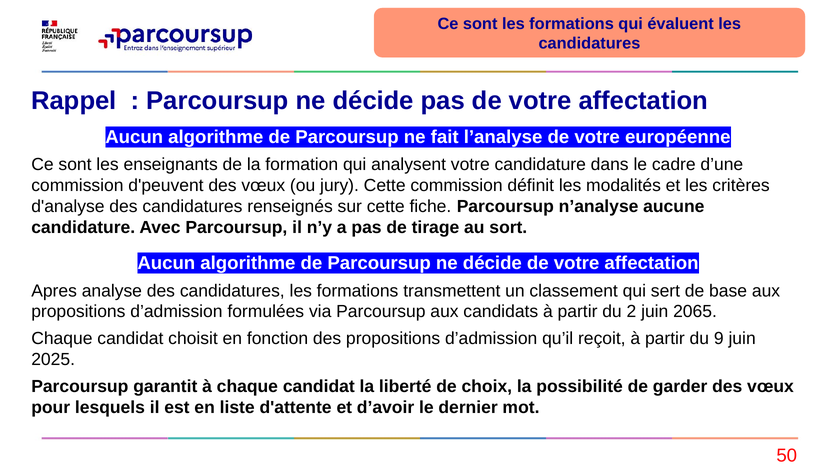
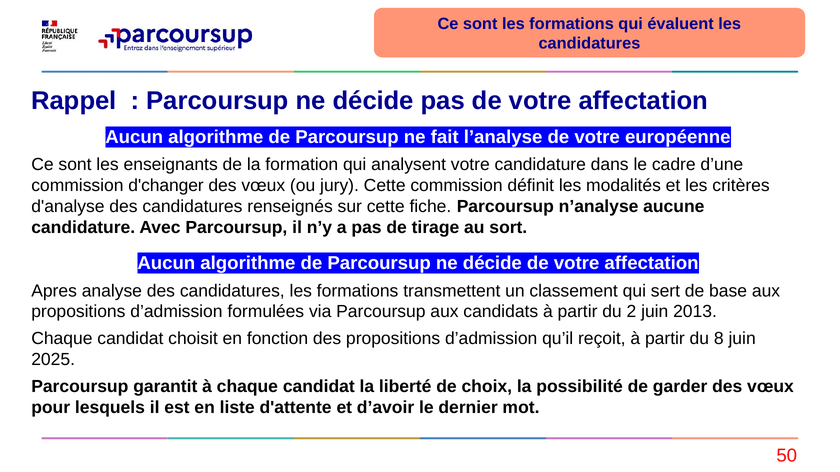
d'peuvent: d'peuvent -> d'changer
2065: 2065 -> 2013
9: 9 -> 8
